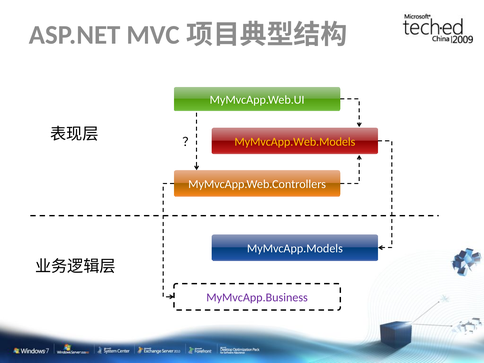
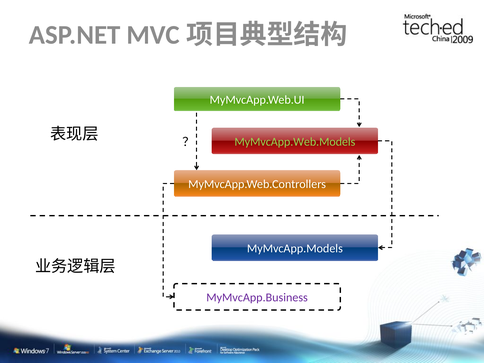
MyMvcApp.Web.Models colour: yellow -> light green
